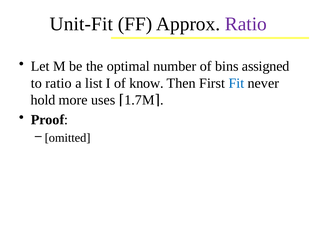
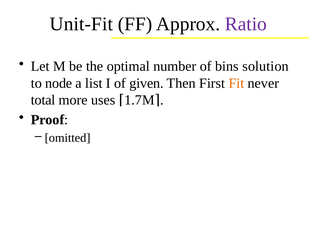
assigned: assigned -> solution
to ratio: ratio -> node
know: know -> given
Fit colour: blue -> orange
hold: hold -> total
